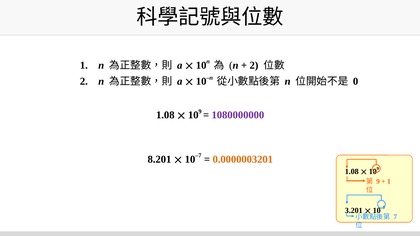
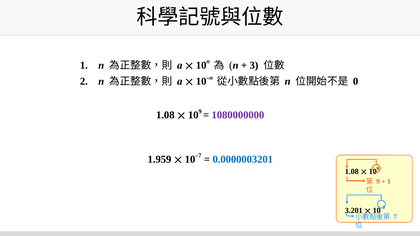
2 at (254, 65): 2 -> 3
8.201: 8.201 -> 1.959
0.0000003201 colour: orange -> blue
